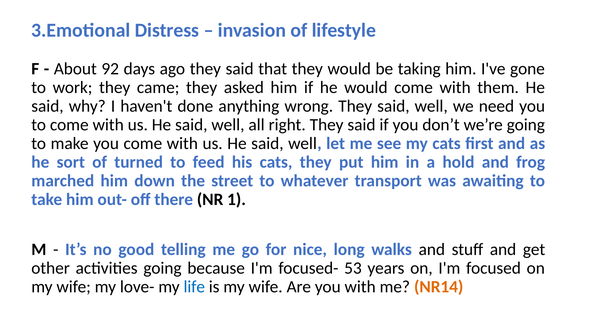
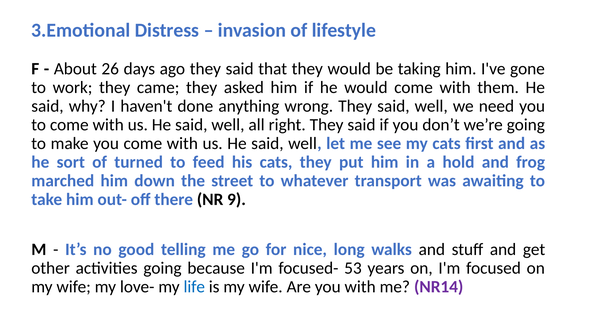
92: 92 -> 26
1: 1 -> 9
NR14 colour: orange -> purple
